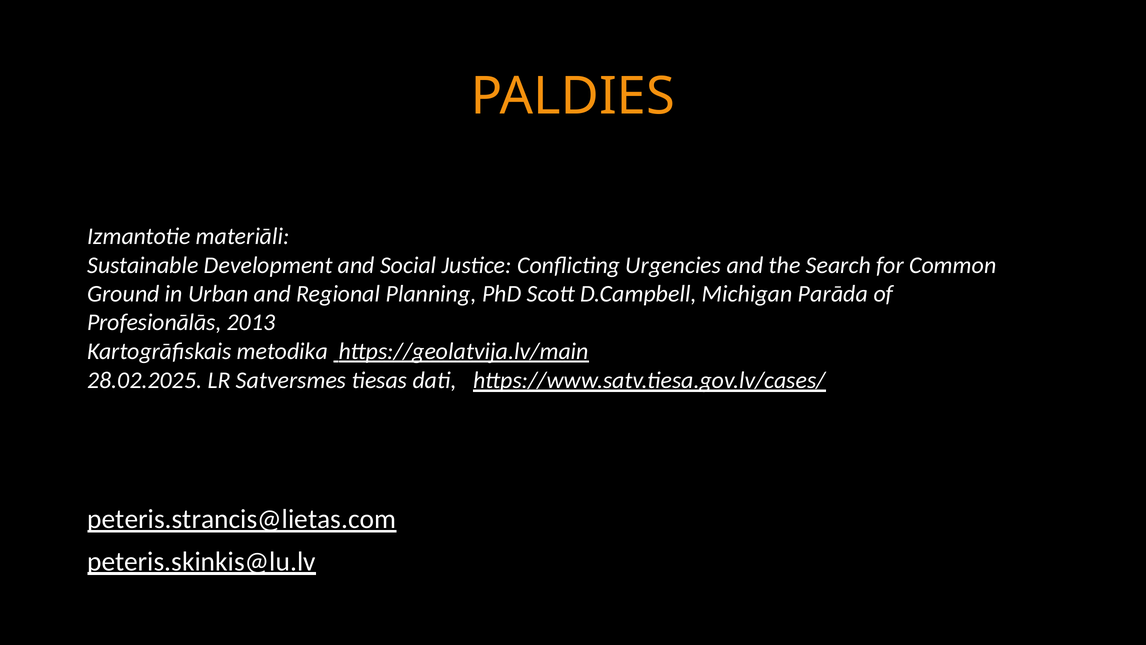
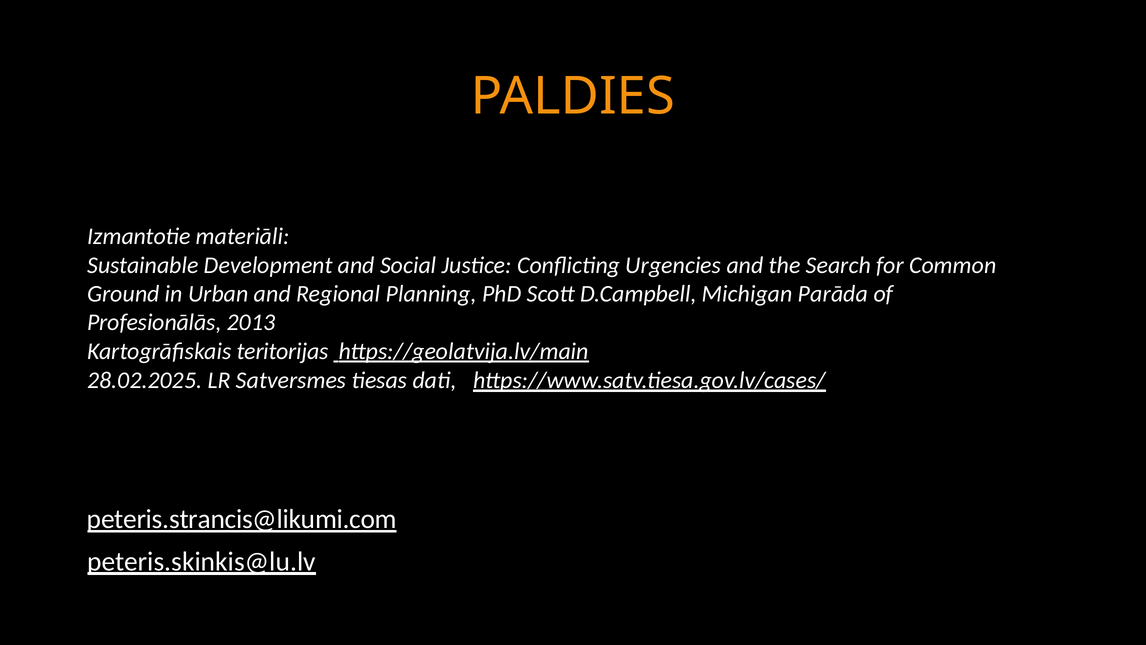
metodika: metodika -> teritorijas
peteris.strancis@lietas.com: peteris.strancis@lietas.com -> peteris.strancis@likumi.com
